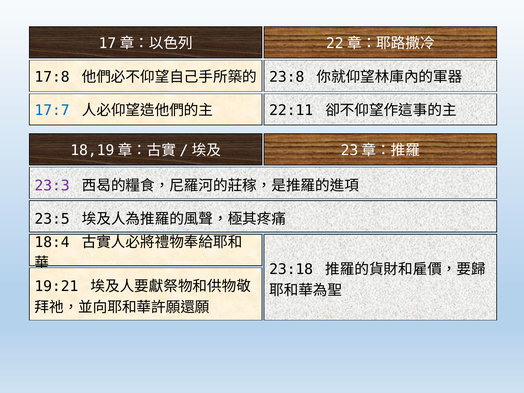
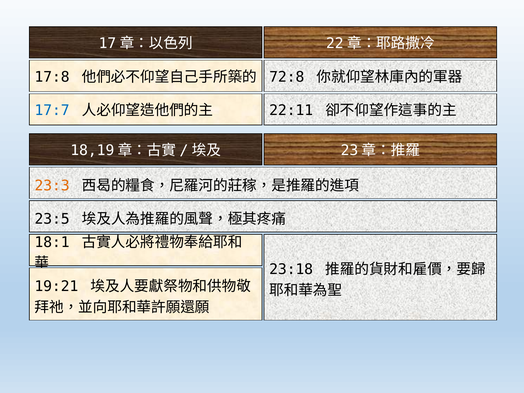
23:8: 23:8 -> 72:8
23:3 colour: purple -> orange
18:4: 18:4 -> 18:1
